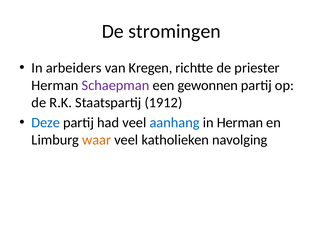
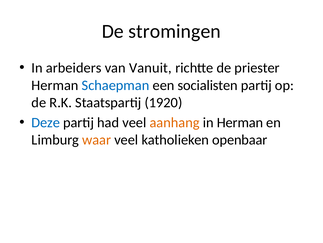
Kregen: Kregen -> Vanuit
Schaepman colour: purple -> blue
gewonnen: gewonnen -> socialisten
1912: 1912 -> 1920
aanhang colour: blue -> orange
navolging: navolging -> openbaar
